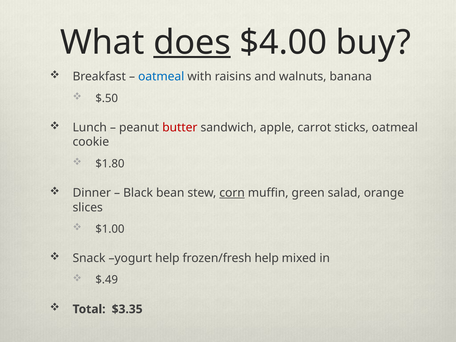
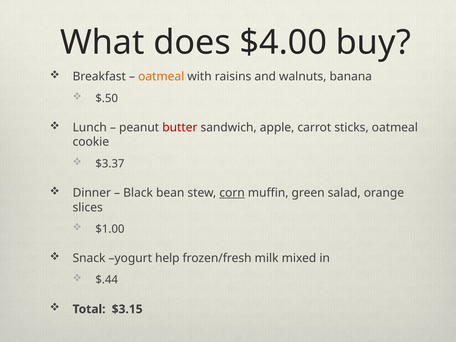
does underline: present -> none
oatmeal at (161, 77) colour: blue -> orange
$1.80: $1.80 -> $3.37
frozen/fresh help: help -> milk
$.49: $.49 -> $.44
$3.35: $3.35 -> $3.15
